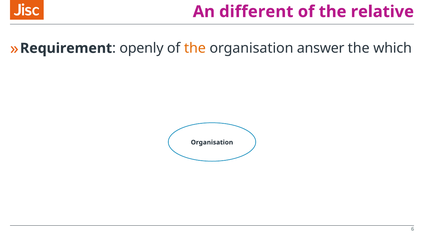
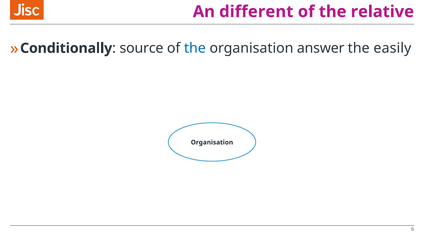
Requirement: Requirement -> Conditionally
openly: openly -> source
the at (195, 48) colour: orange -> blue
which: which -> easily
